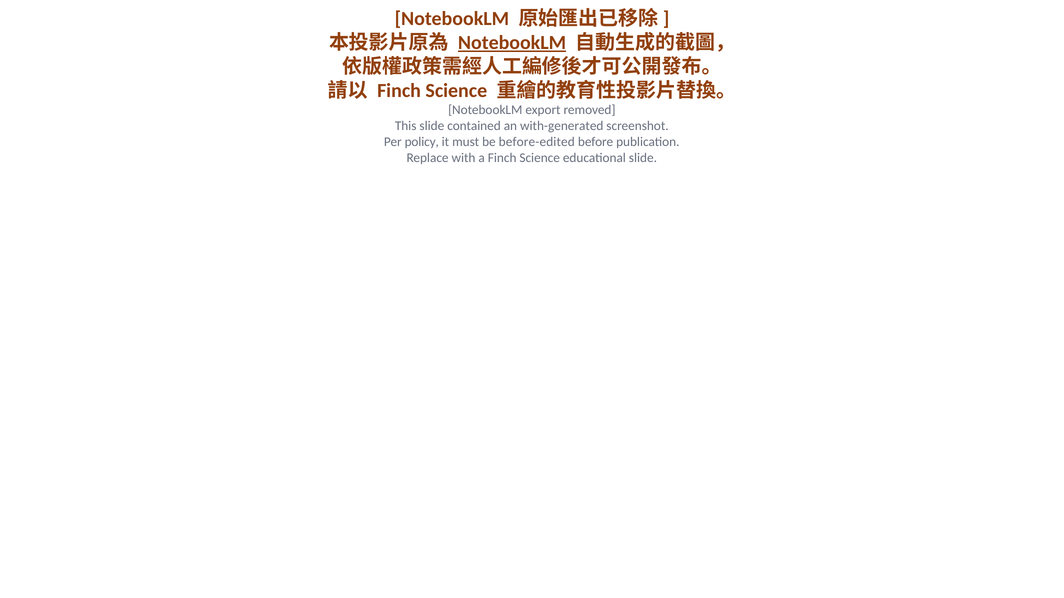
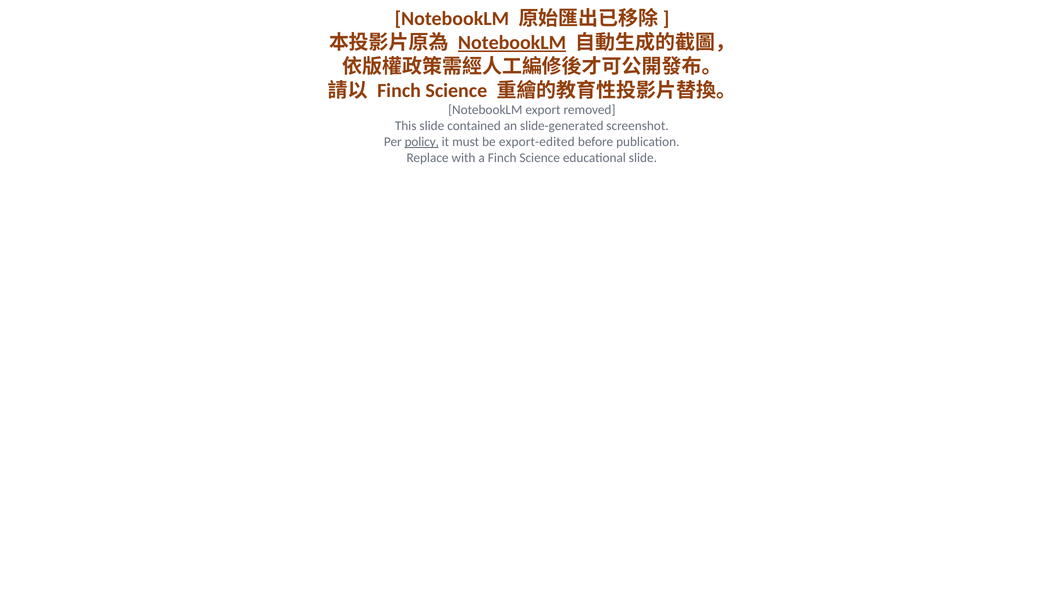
with-generated: with-generated -> slide-generated
policy underline: none -> present
before-edited: before-edited -> export-edited
